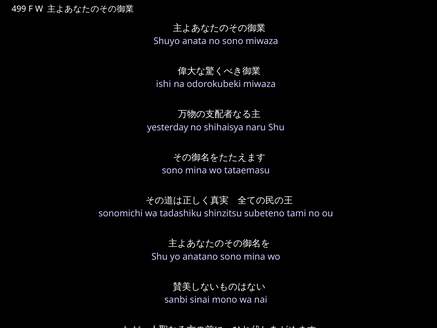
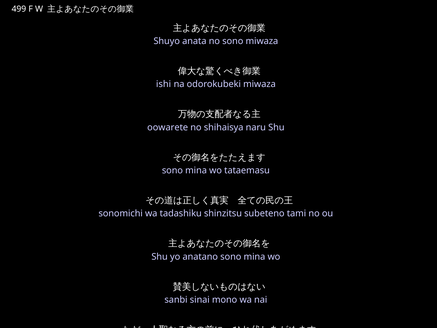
yesterday: yesterday -> oowarete
